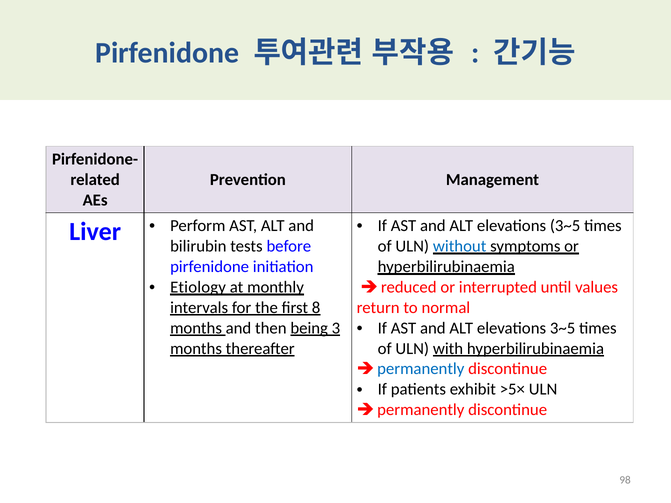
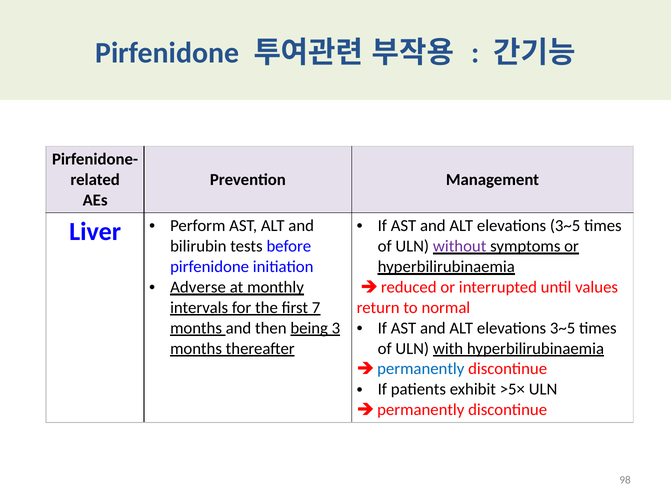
without colour: blue -> purple
Etiology: Etiology -> Adverse
8: 8 -> 7
